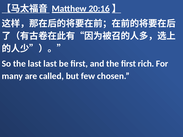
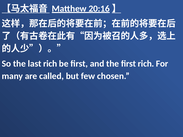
last last: last -> rich
